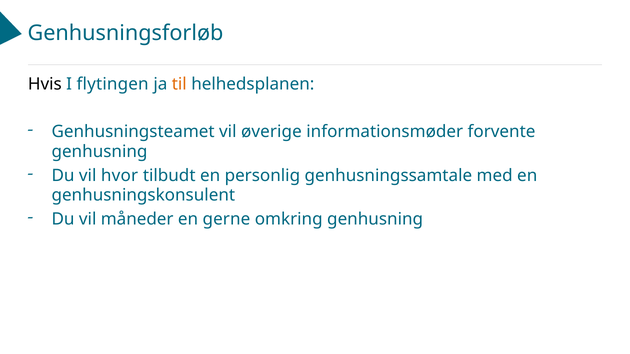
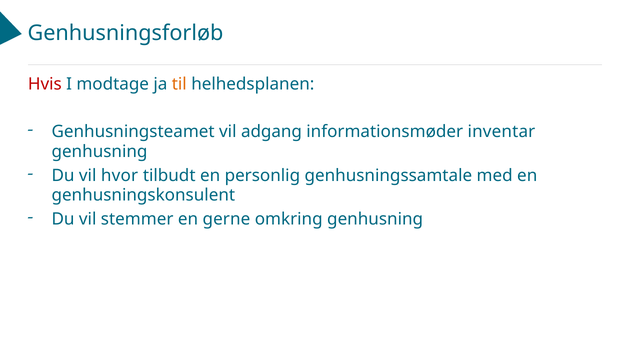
Hvis colour: black -> red
flytingen: flytingen -> modtage
øverige: øverige -> adgang
forvente: forvente -> inventar
måneder: måneder -> stemmer
